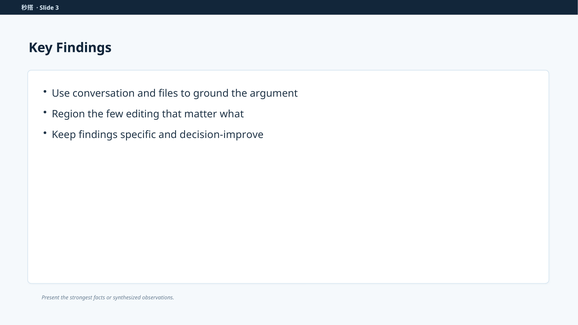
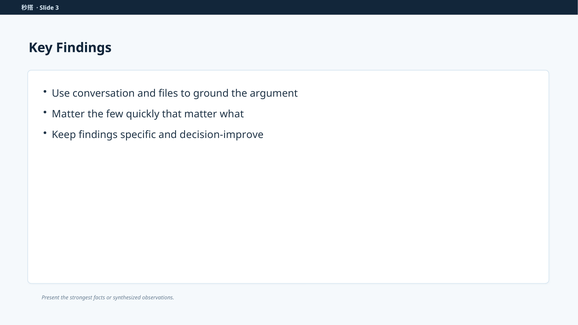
Region at (68, 114): Region -> Matter
editing: editing -> quickly
